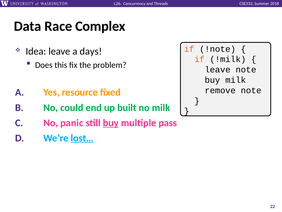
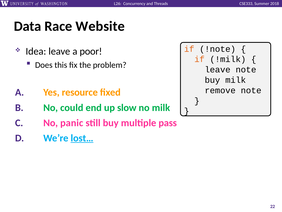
Complex: Complex -> Website
days: days -> poor
built: built -> slow
buy at (111, 123) underline: present -> none
